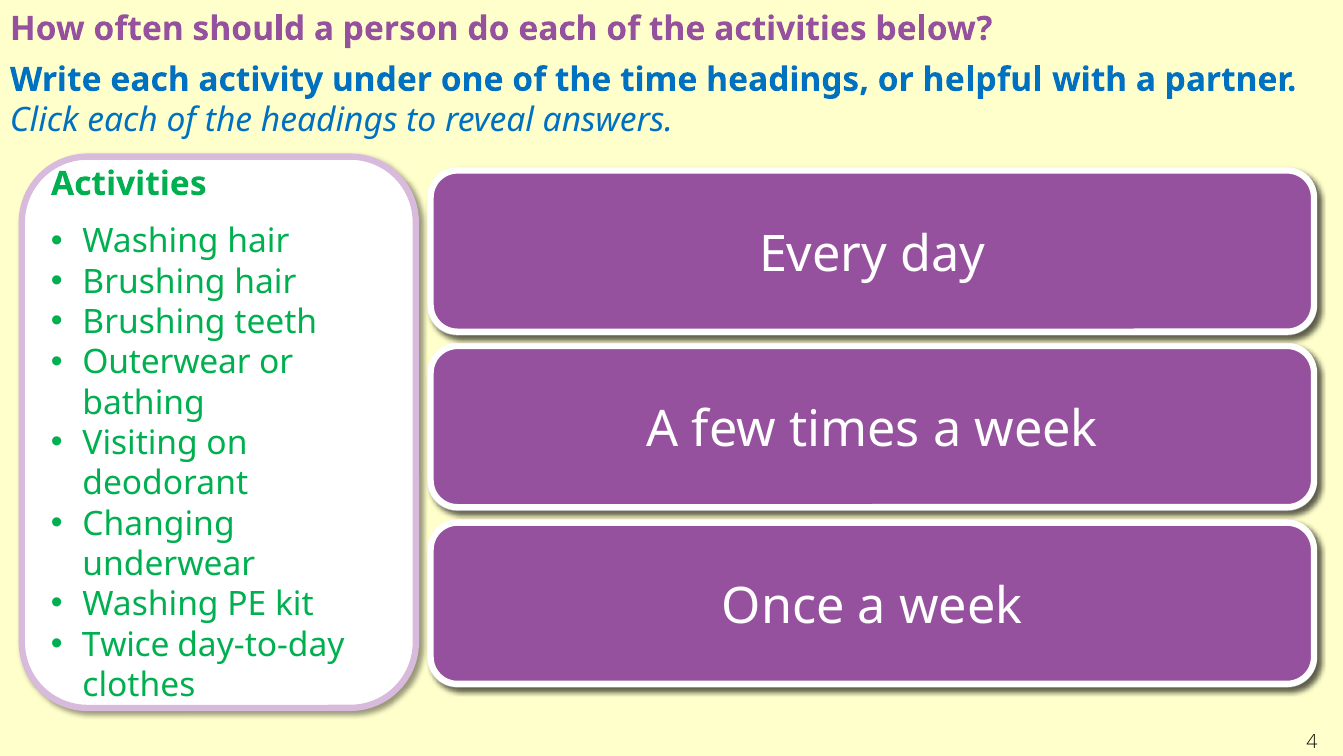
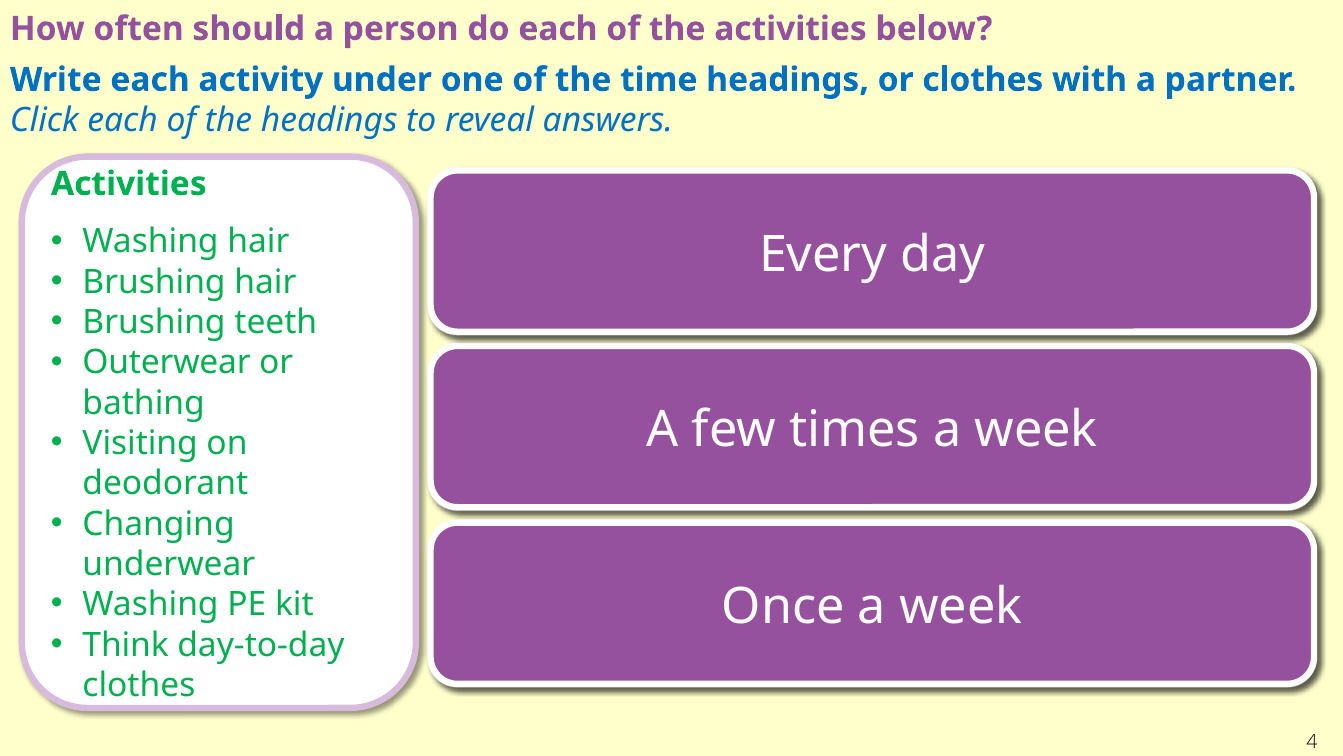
or helpful: helpful -> clothes
Twice at (126, 645): Twice -> Think
